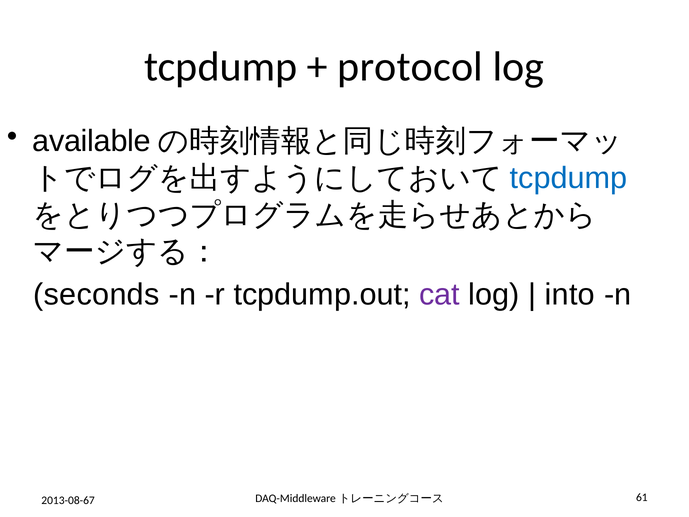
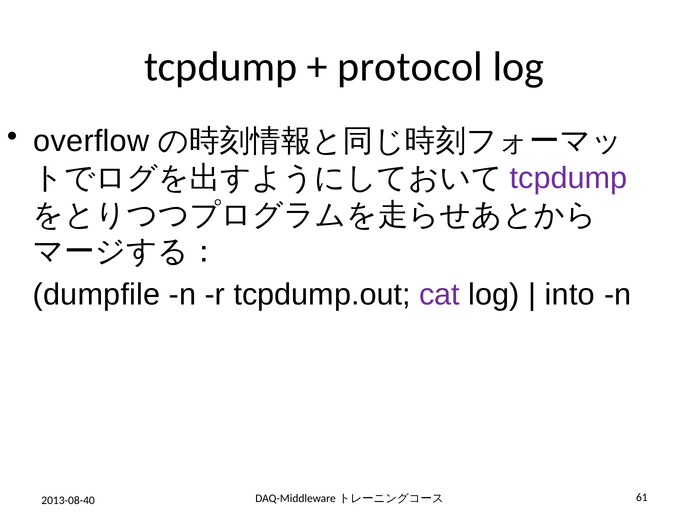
available: available -> overflow
tcpdump at (569, 178) colour: blue -> purple
seconds: seconds -> dumpfile
2013-08-67: 2013-08-67 -> 2013-08-40
